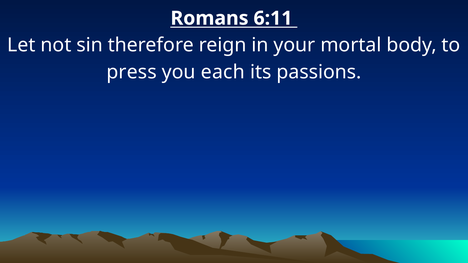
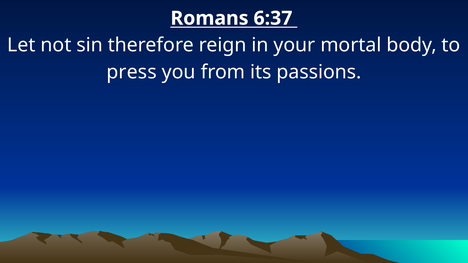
6:11: 6:11 -> 6:37
each: each -> from
